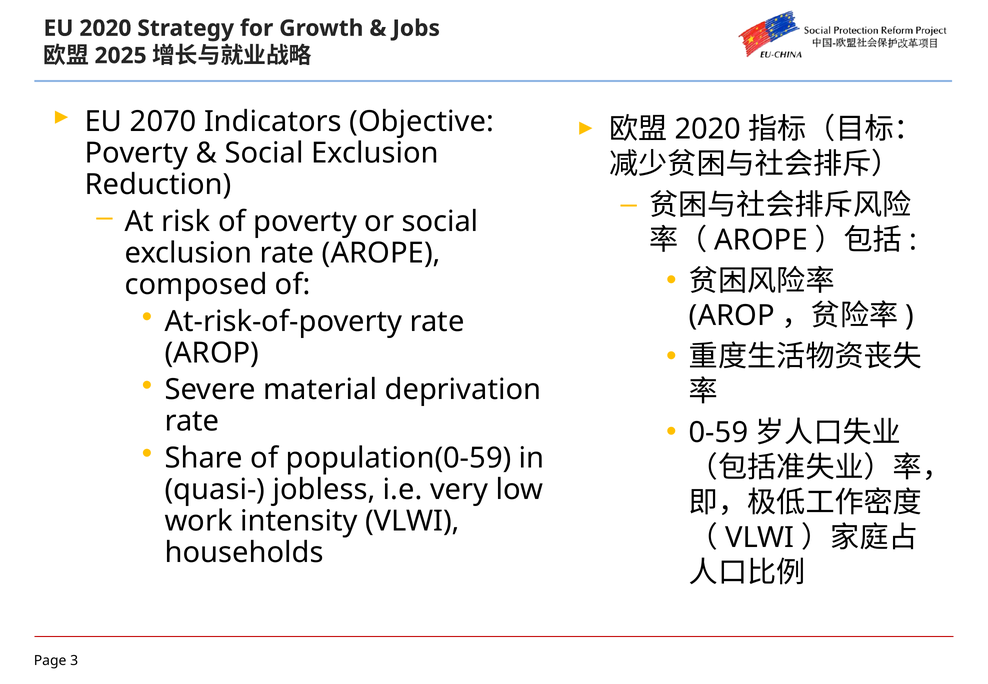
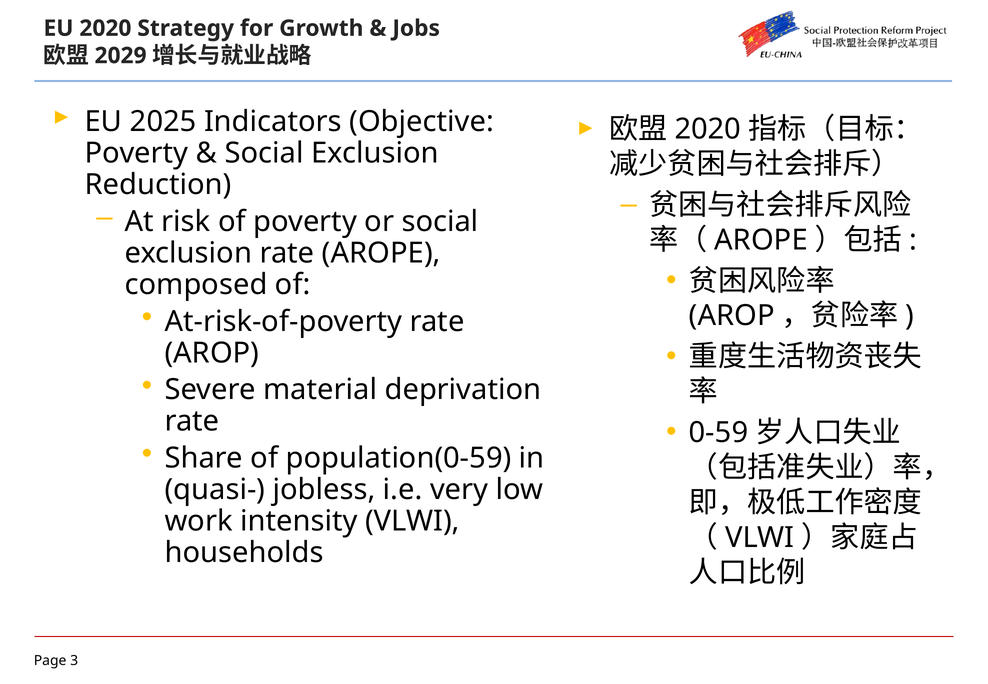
2025: 2025 -> 2029
2070: 2070 -> 2025
